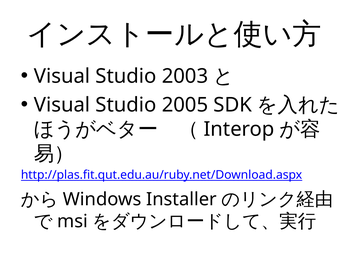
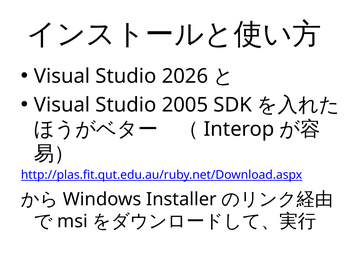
2003: 2003 -> 2026
